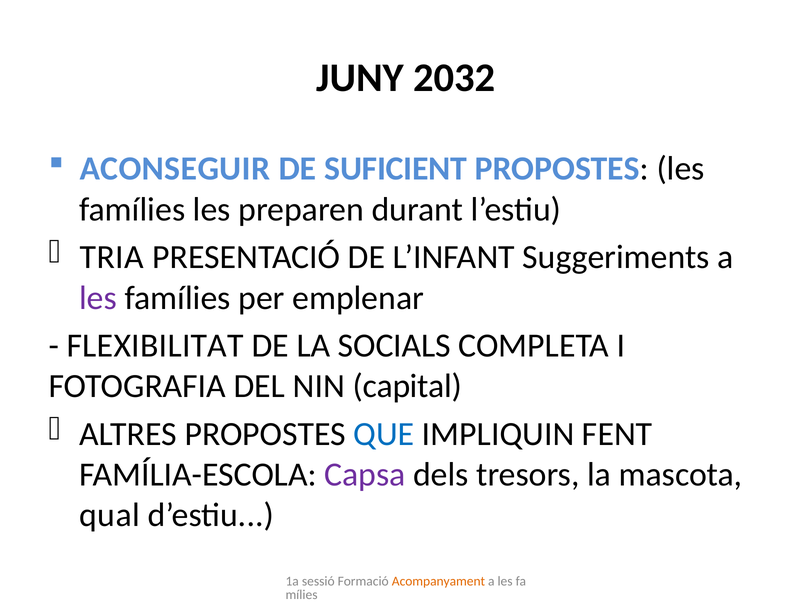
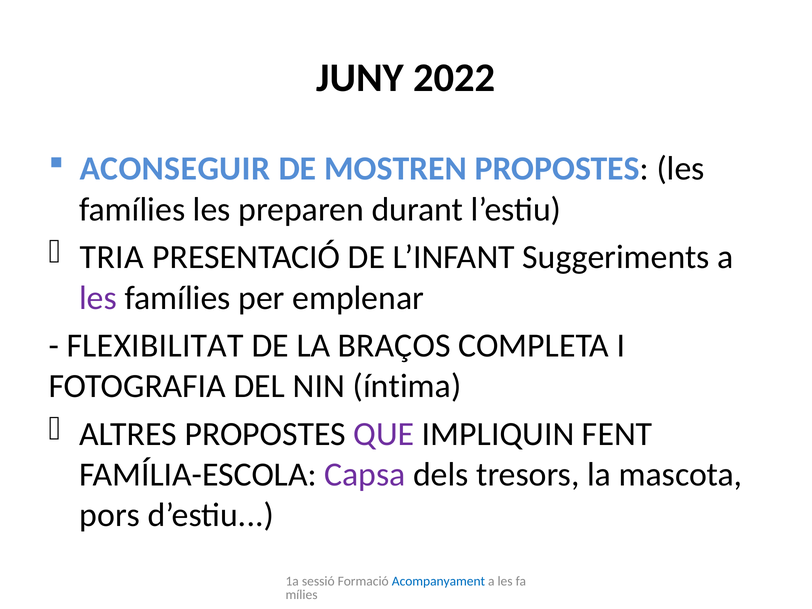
2032: 2032 -> 2022
SUFICIENT: SUFICIENT -> MOSTREN
SOCIALS: SOCIALS -> BRAÇOS
capital: capital -> íntima
QUE colour: blue -> purple
qual: qual -> pors
Acompanyament colour: orange -> blue
